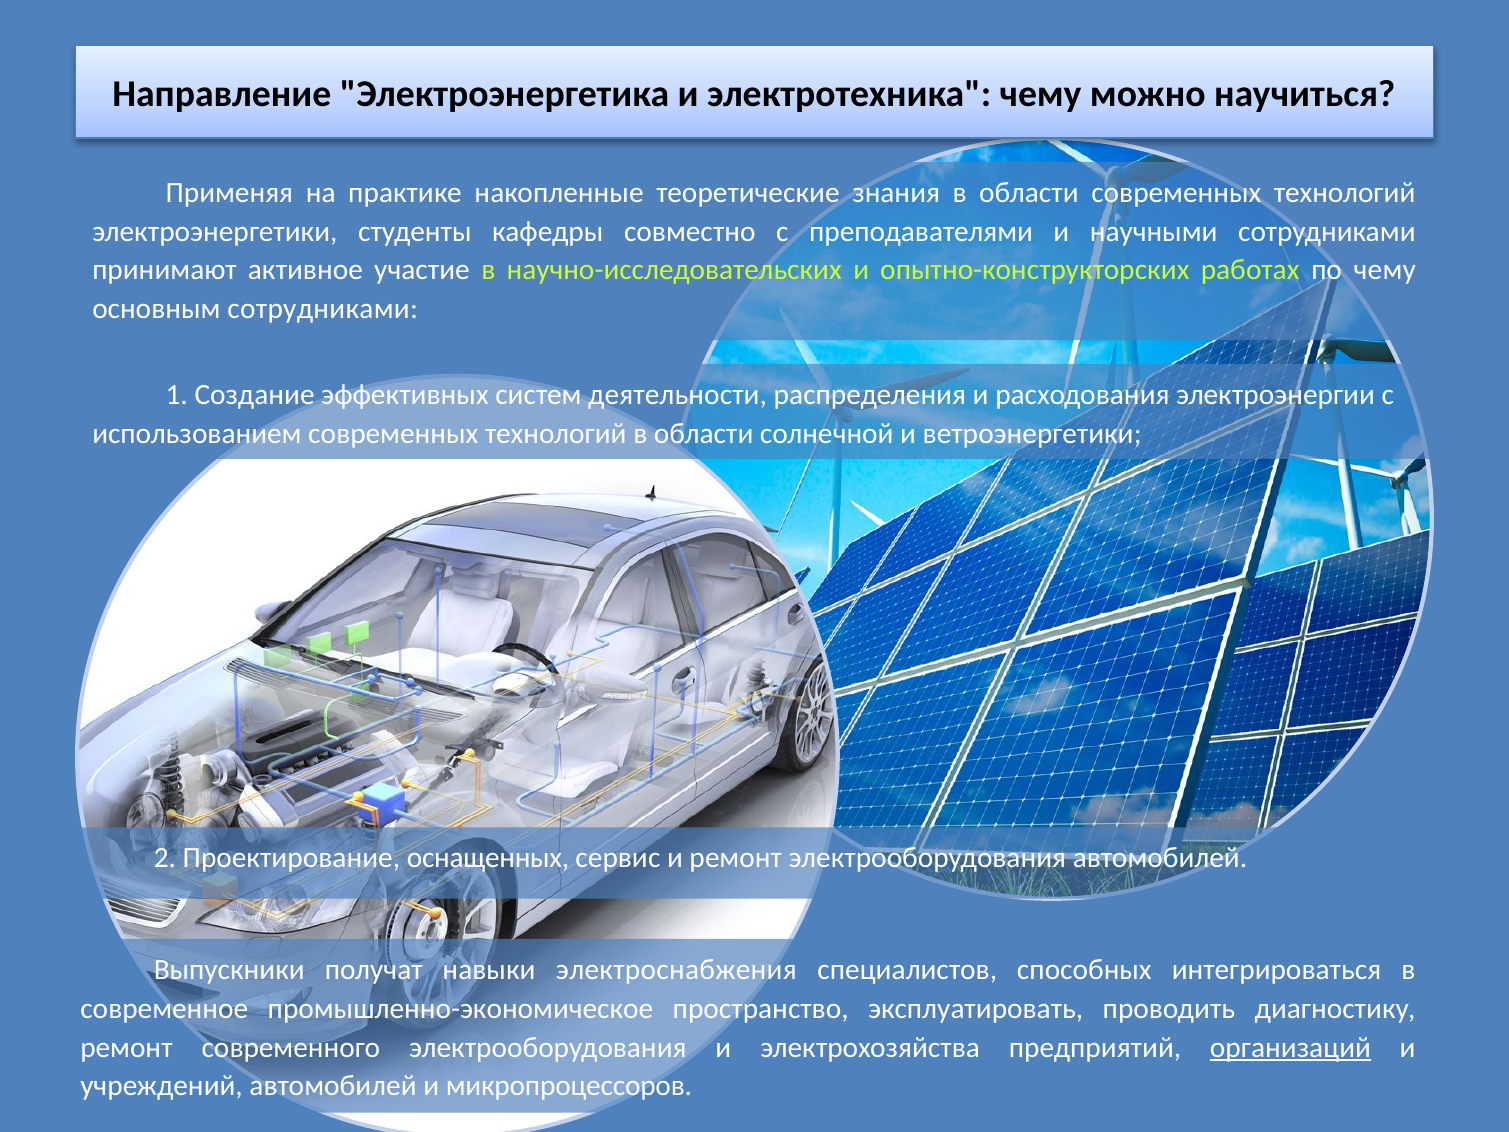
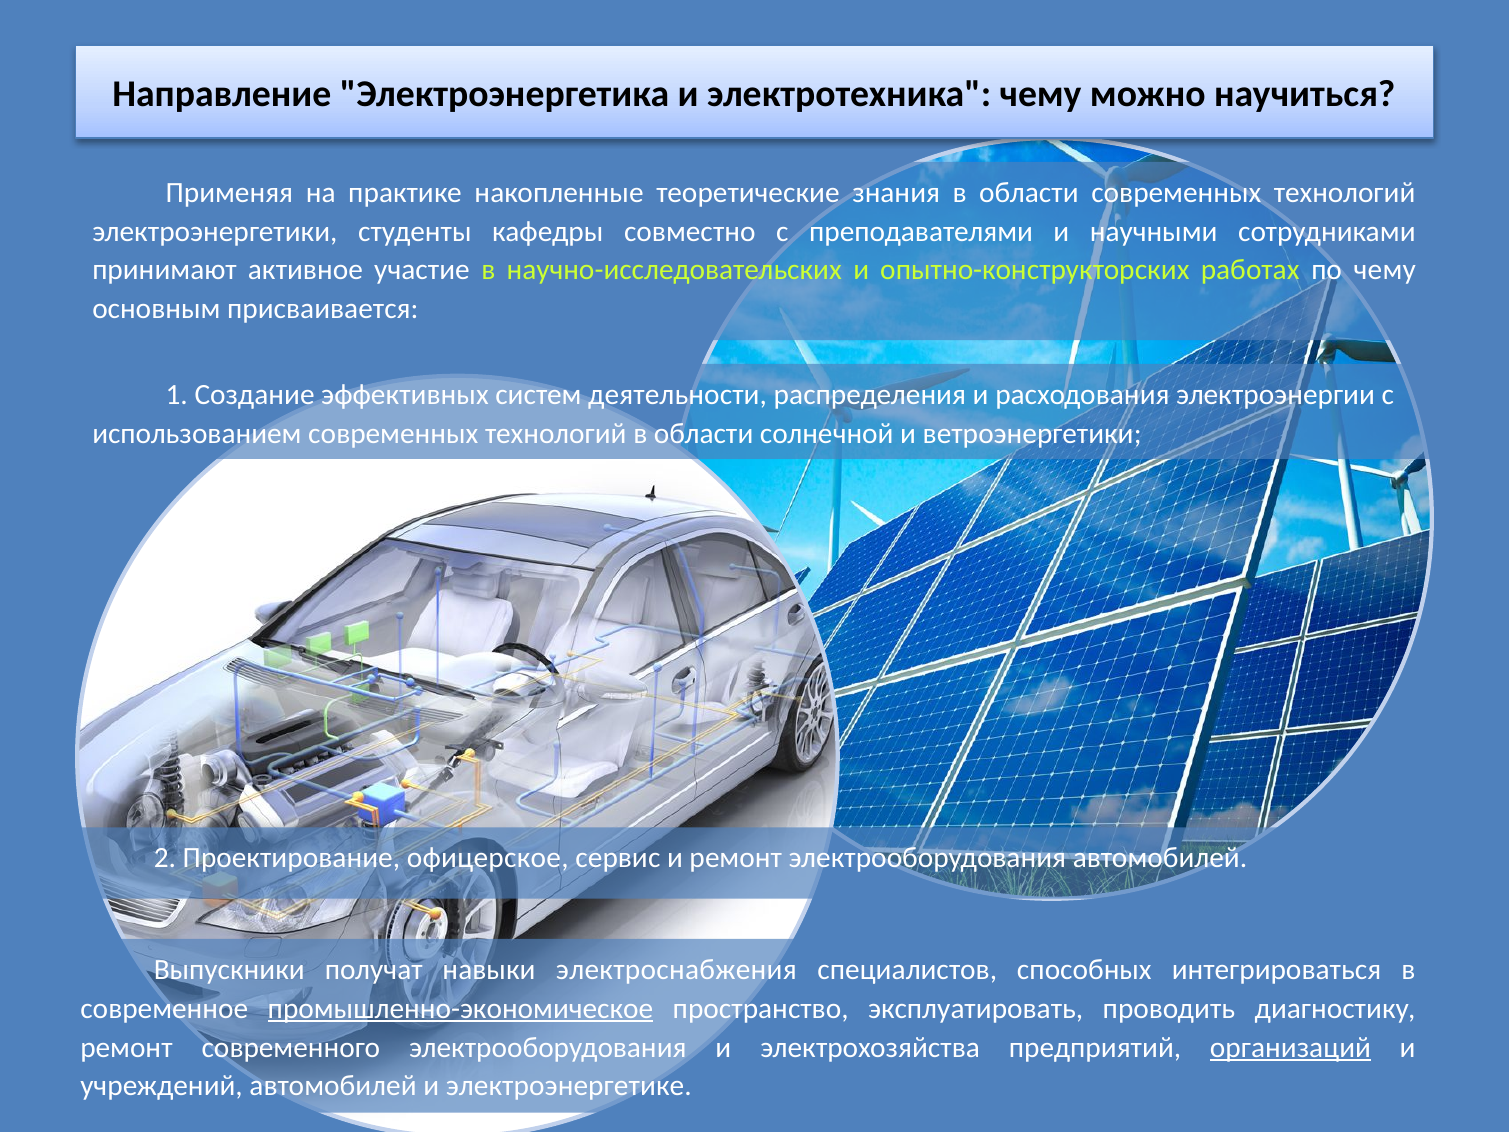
основным сотрудниками: сотрудниками -> присваивается
оснащенных: оснащенных -> офицерское
промышленно-экономическое underline: none -> present
микропроцессоров: микропроцессоров -> электроэнергетике
